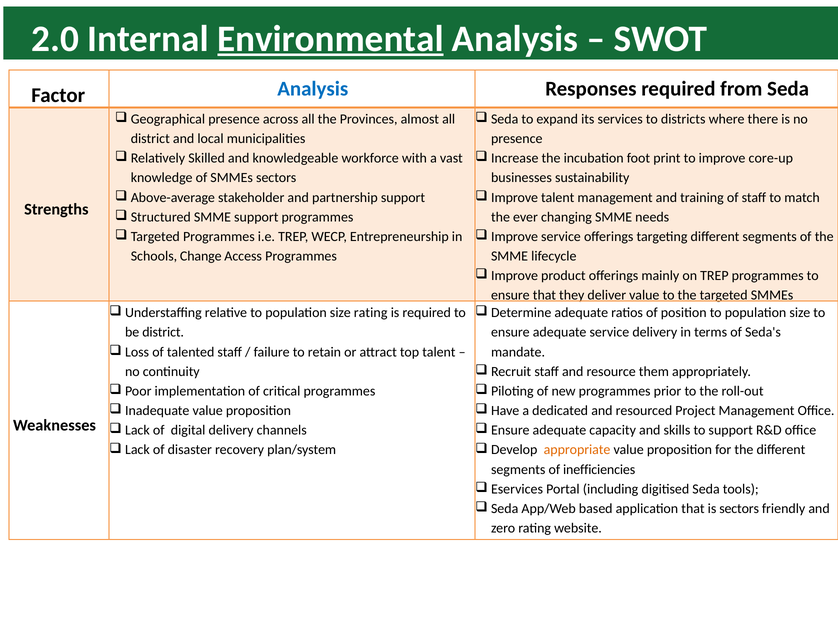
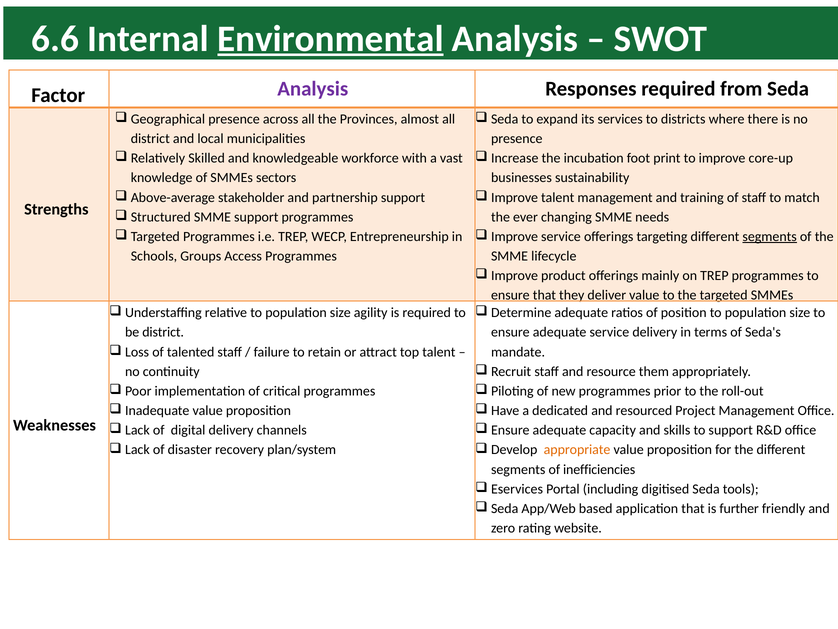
2.0: 2.0 -> 6.6
Analysis at (313, 89) colour: blue -> purple
segments at (770, 236) underline: none -> present
Change: Change -> Groups
size rating: rating -> agility
is sectors: sectors -> further
